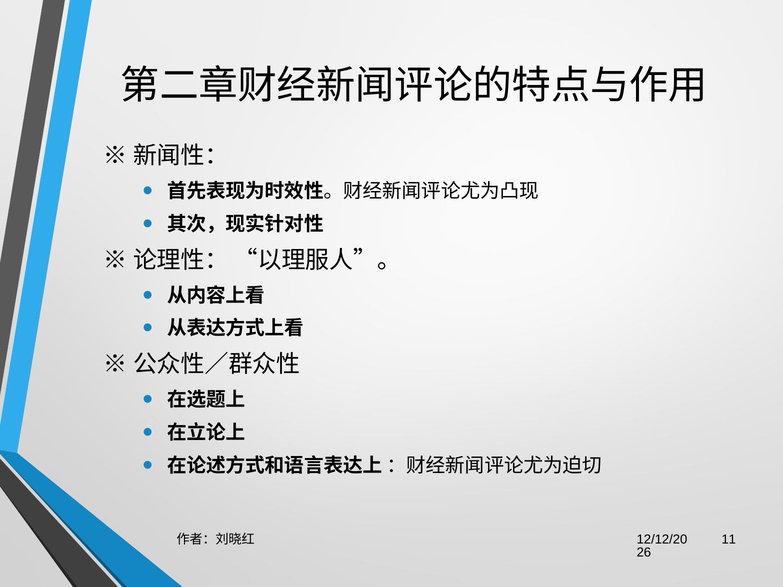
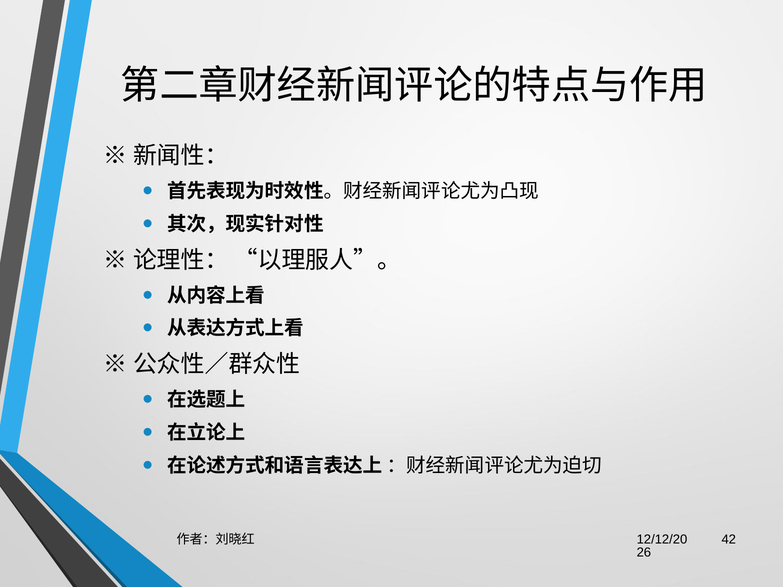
11: 11 -> 42
